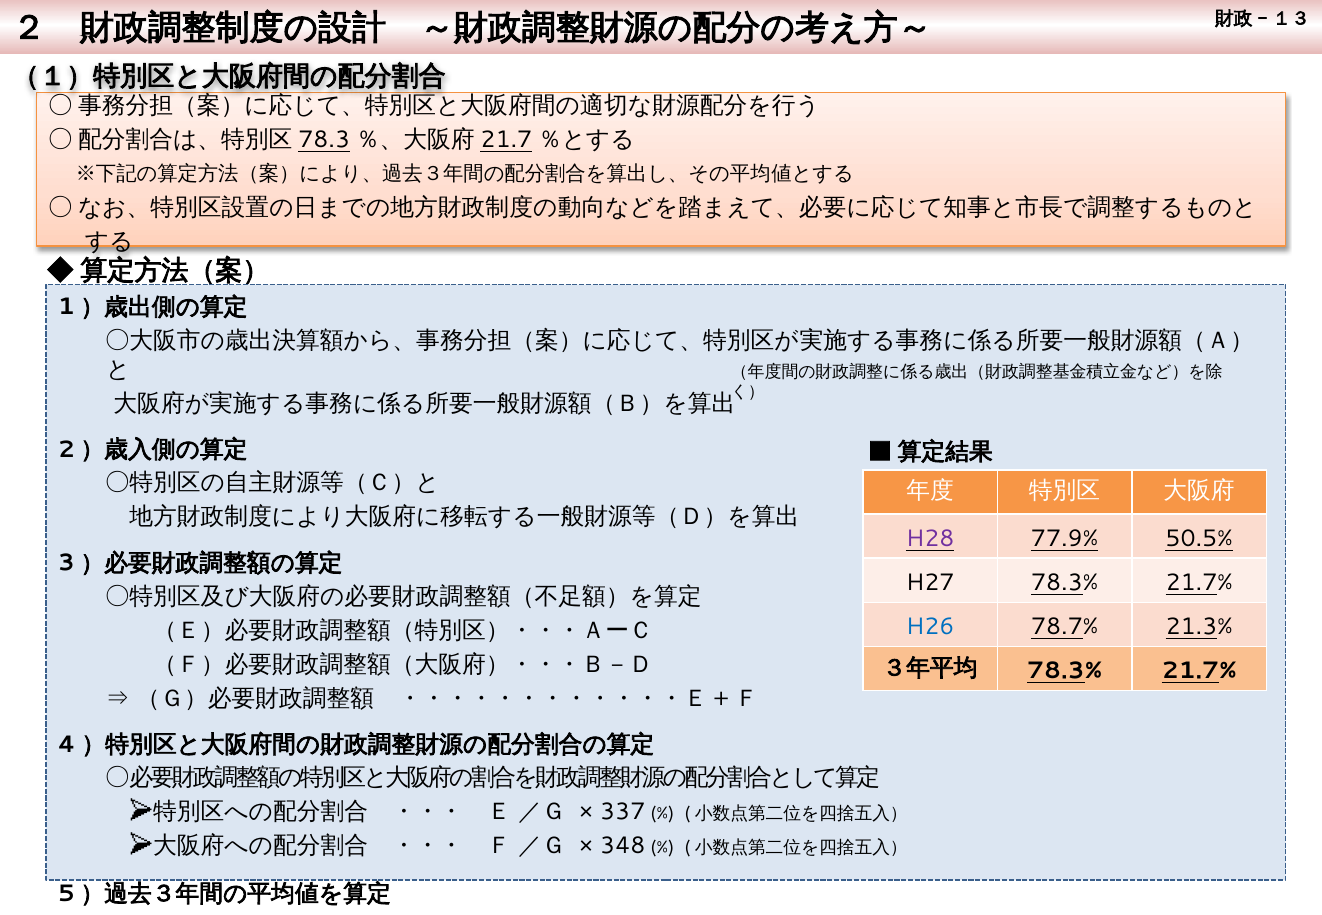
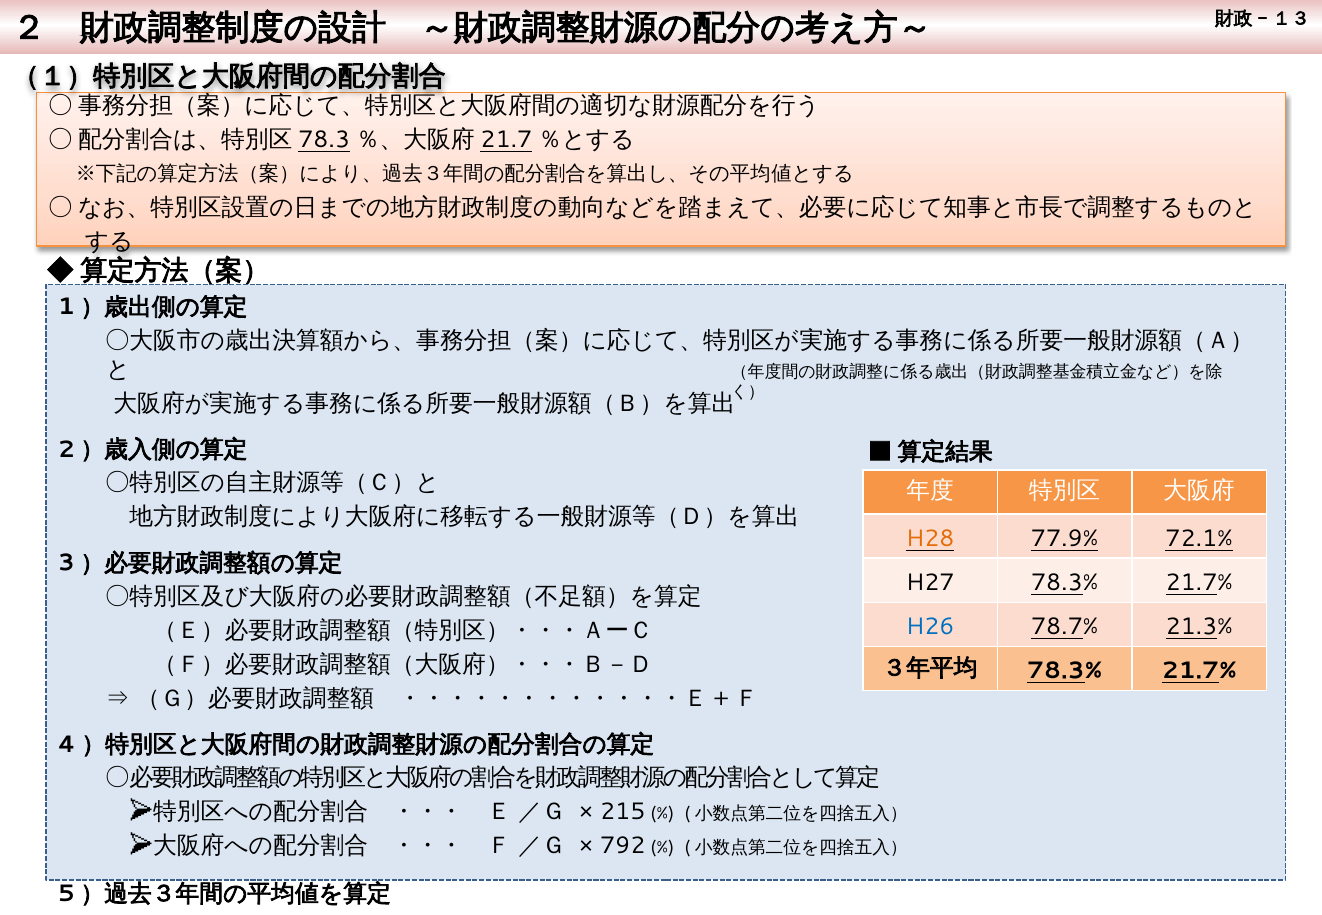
H28 colour: purple -> orange
50.5%: 50.5% -> 72.1%
337: 337 -> 215
348: 348 -> 792
